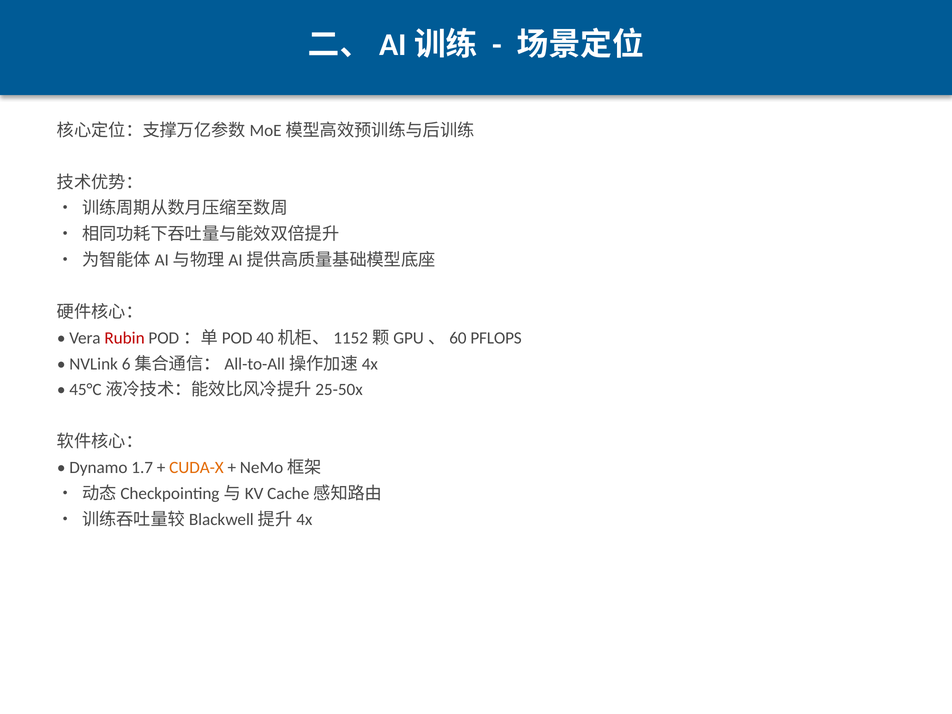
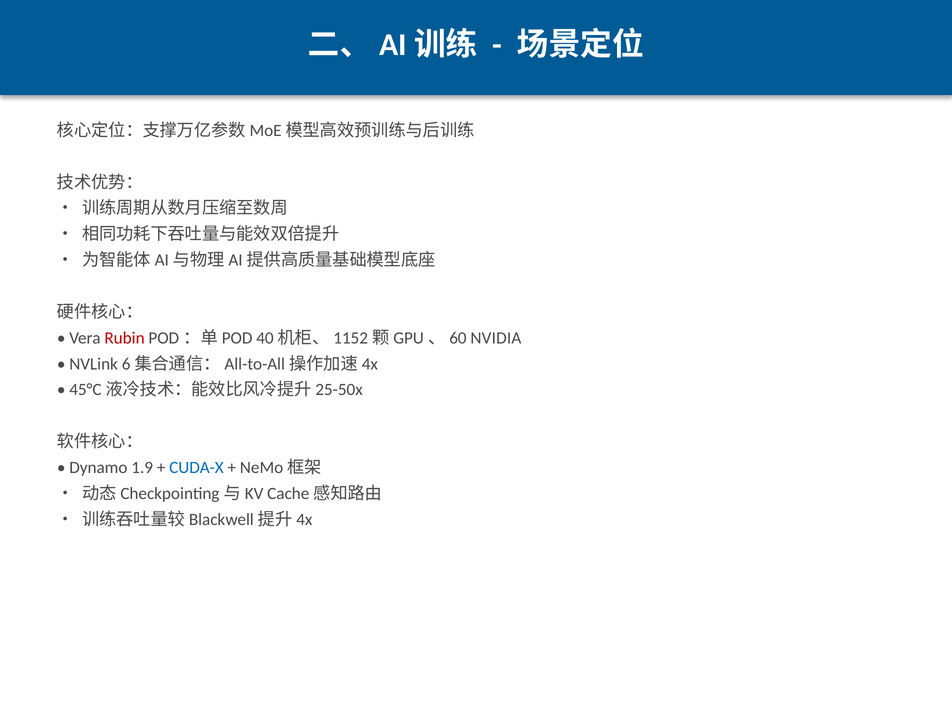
PFLOPS: PFLOPS -> NVIDIA
1.7: 1.7 -> 1.9
CUDA-X colour: orange -> blue
